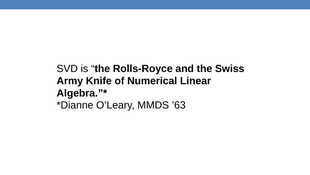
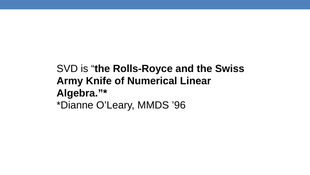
’63: ’63 -> ’96
